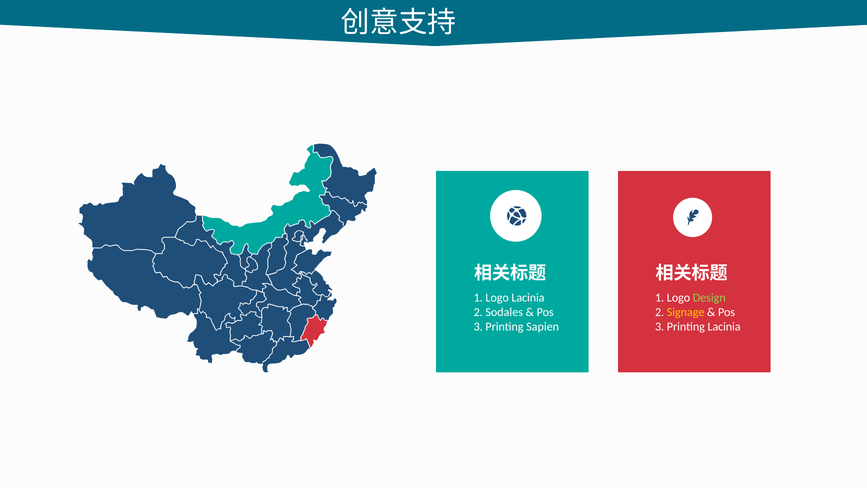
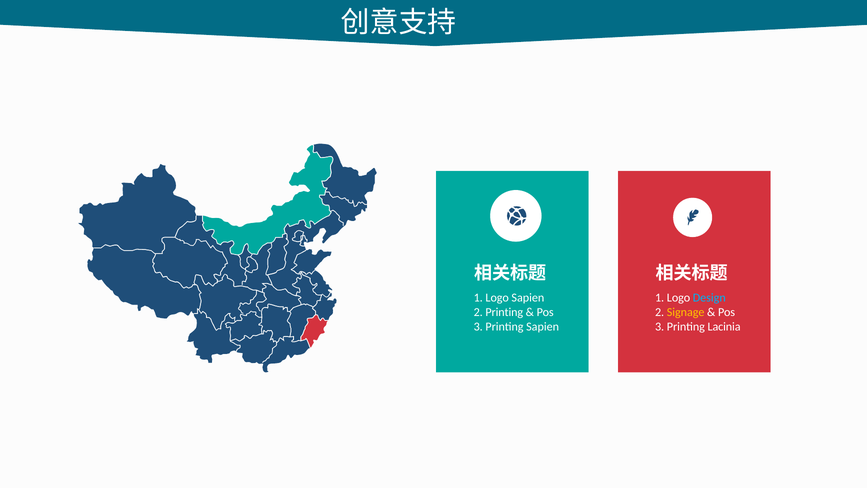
Logo Lacinia: Lacinia -> Sapien
Design colour: light green -> light blue
2 Sodales: Sodales -> Printing
